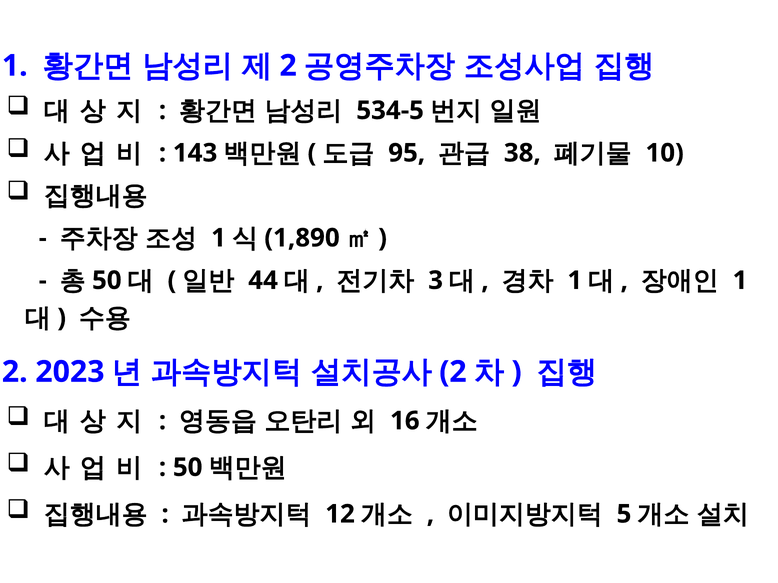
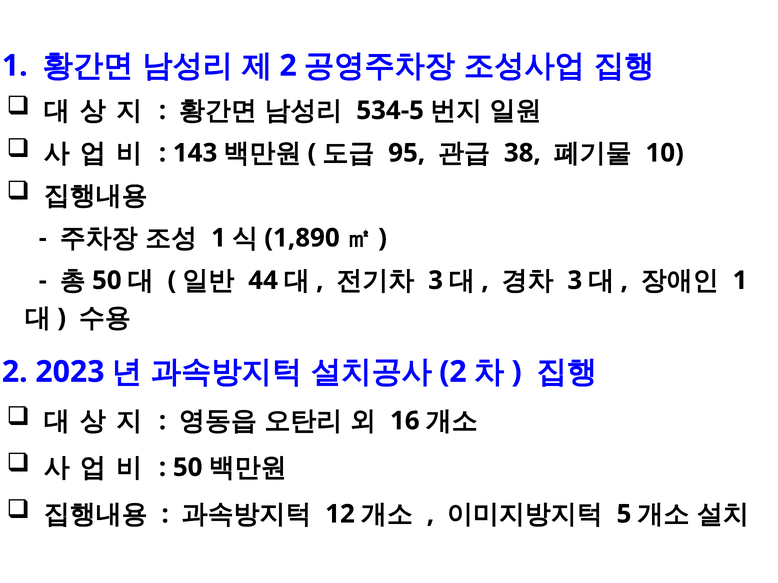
1 at (575, 281): 1 -> 3
